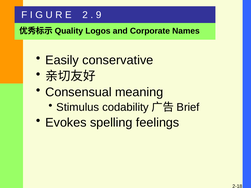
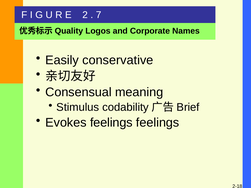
9: 9 -> 7
Evokes spelling: spelling -> feelings
